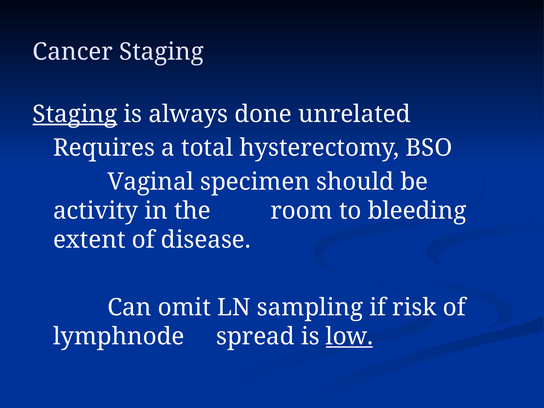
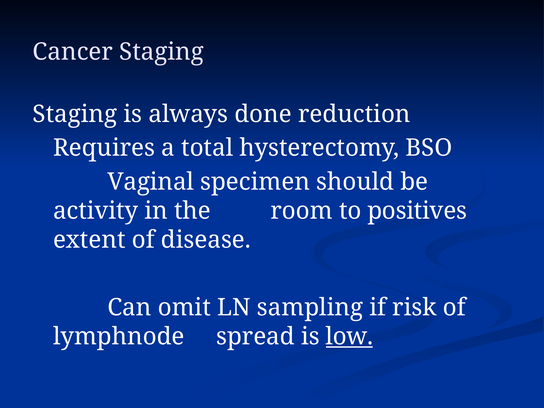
Staging at (75, 114) underline: present -> none
unrelated: unrelated -> reduction
bleeding: bleeding -> positives
